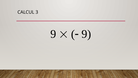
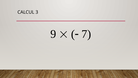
9 at (86, 34): 9 -> 7
